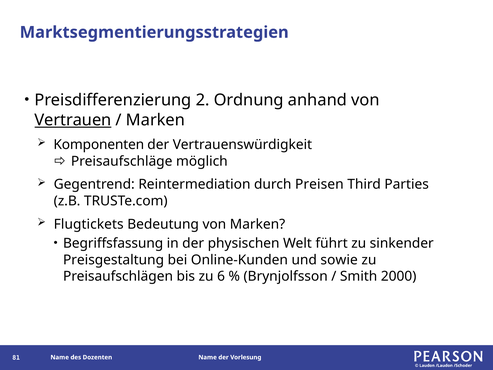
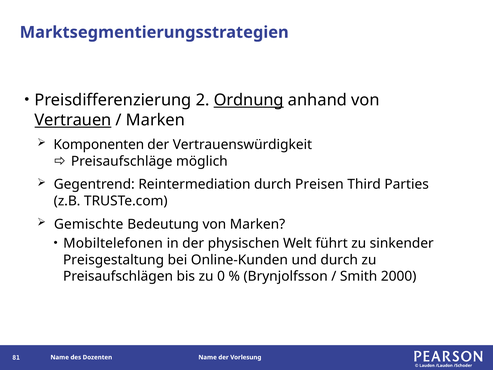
Ordnung underline: none -> present
Flugtickets: Flugtickets -> Gemischte
Begriffsfassung: Begriffsfassung -> Mobiltelefonen
und sowie: sowie -> durch
6: 6 -> 0
